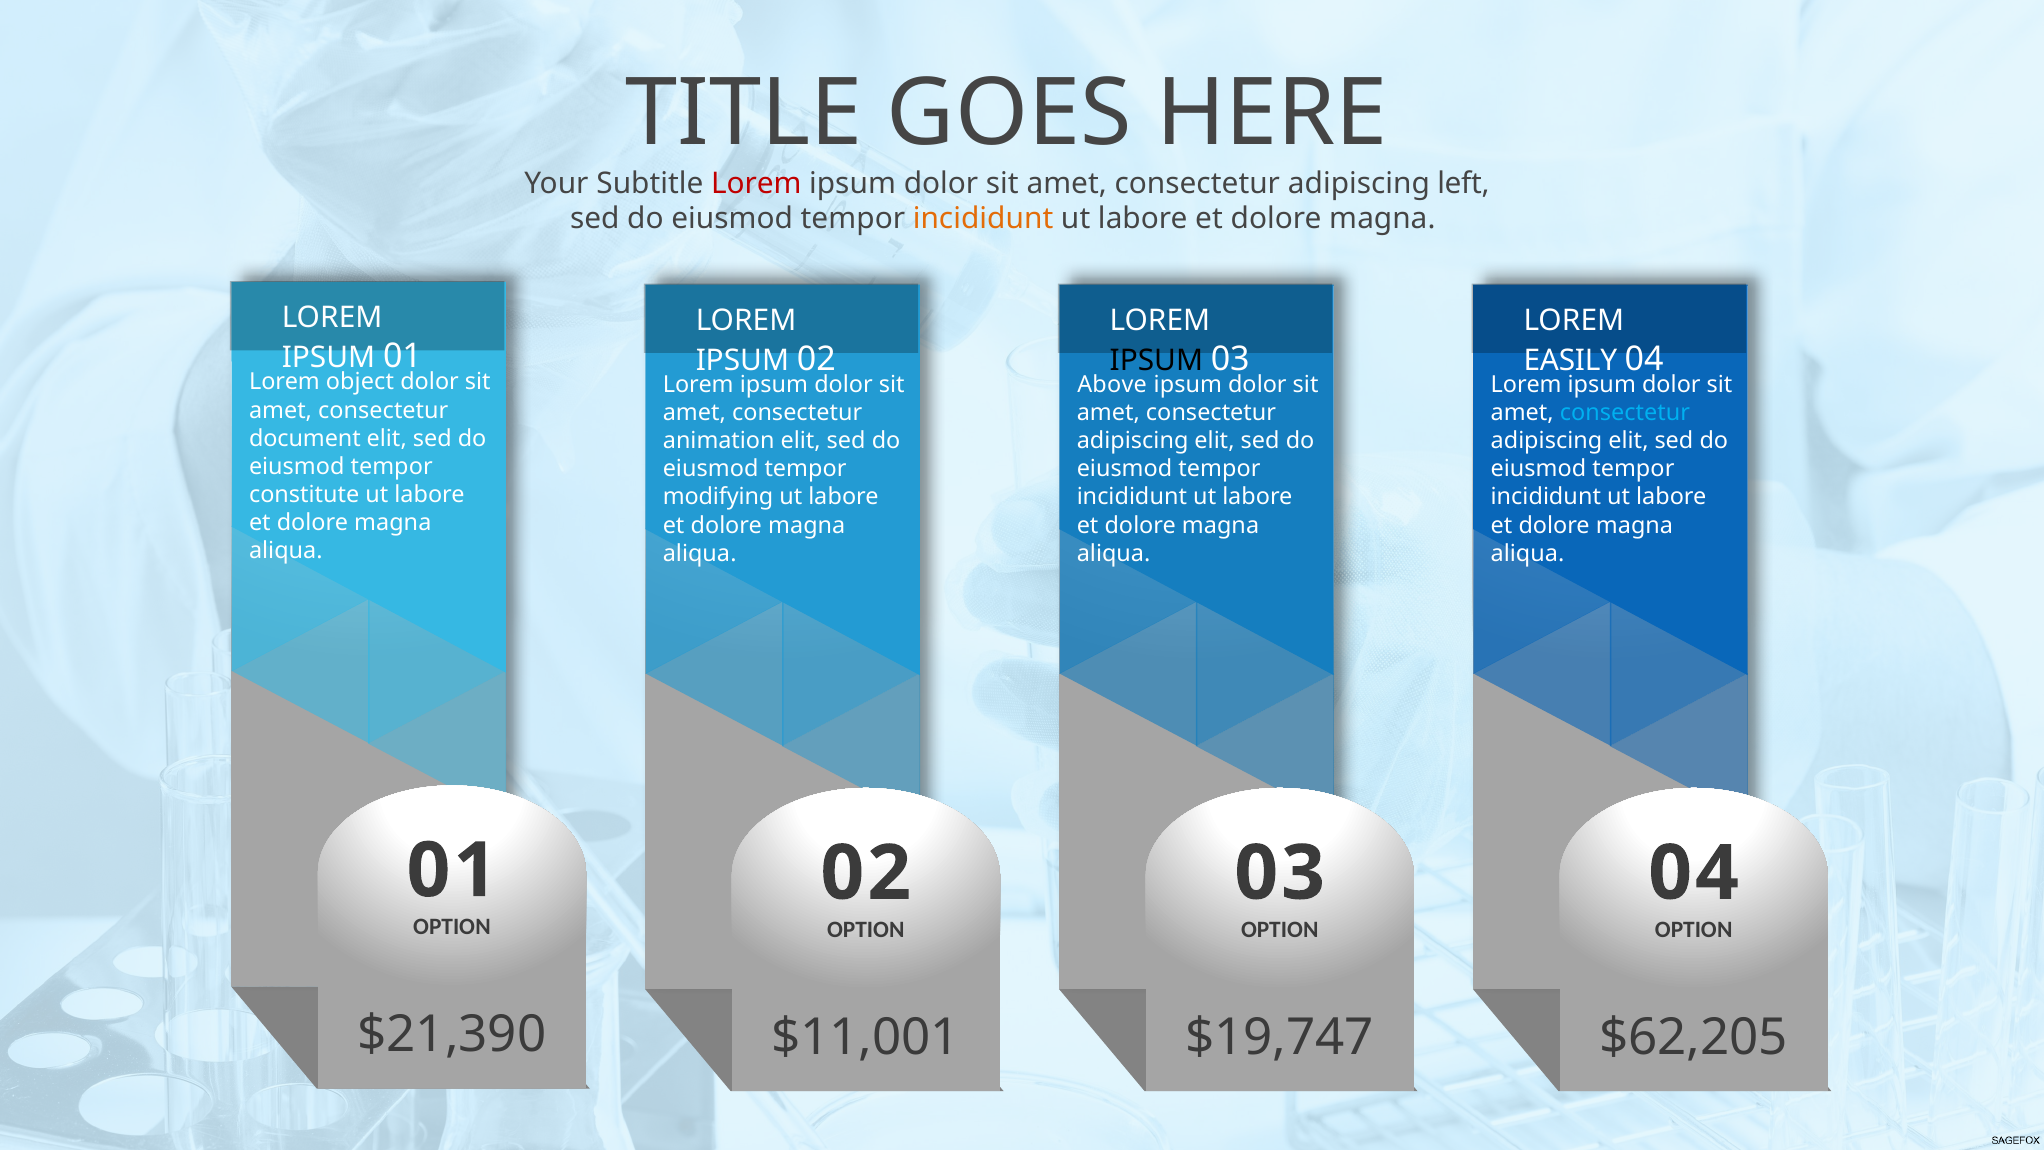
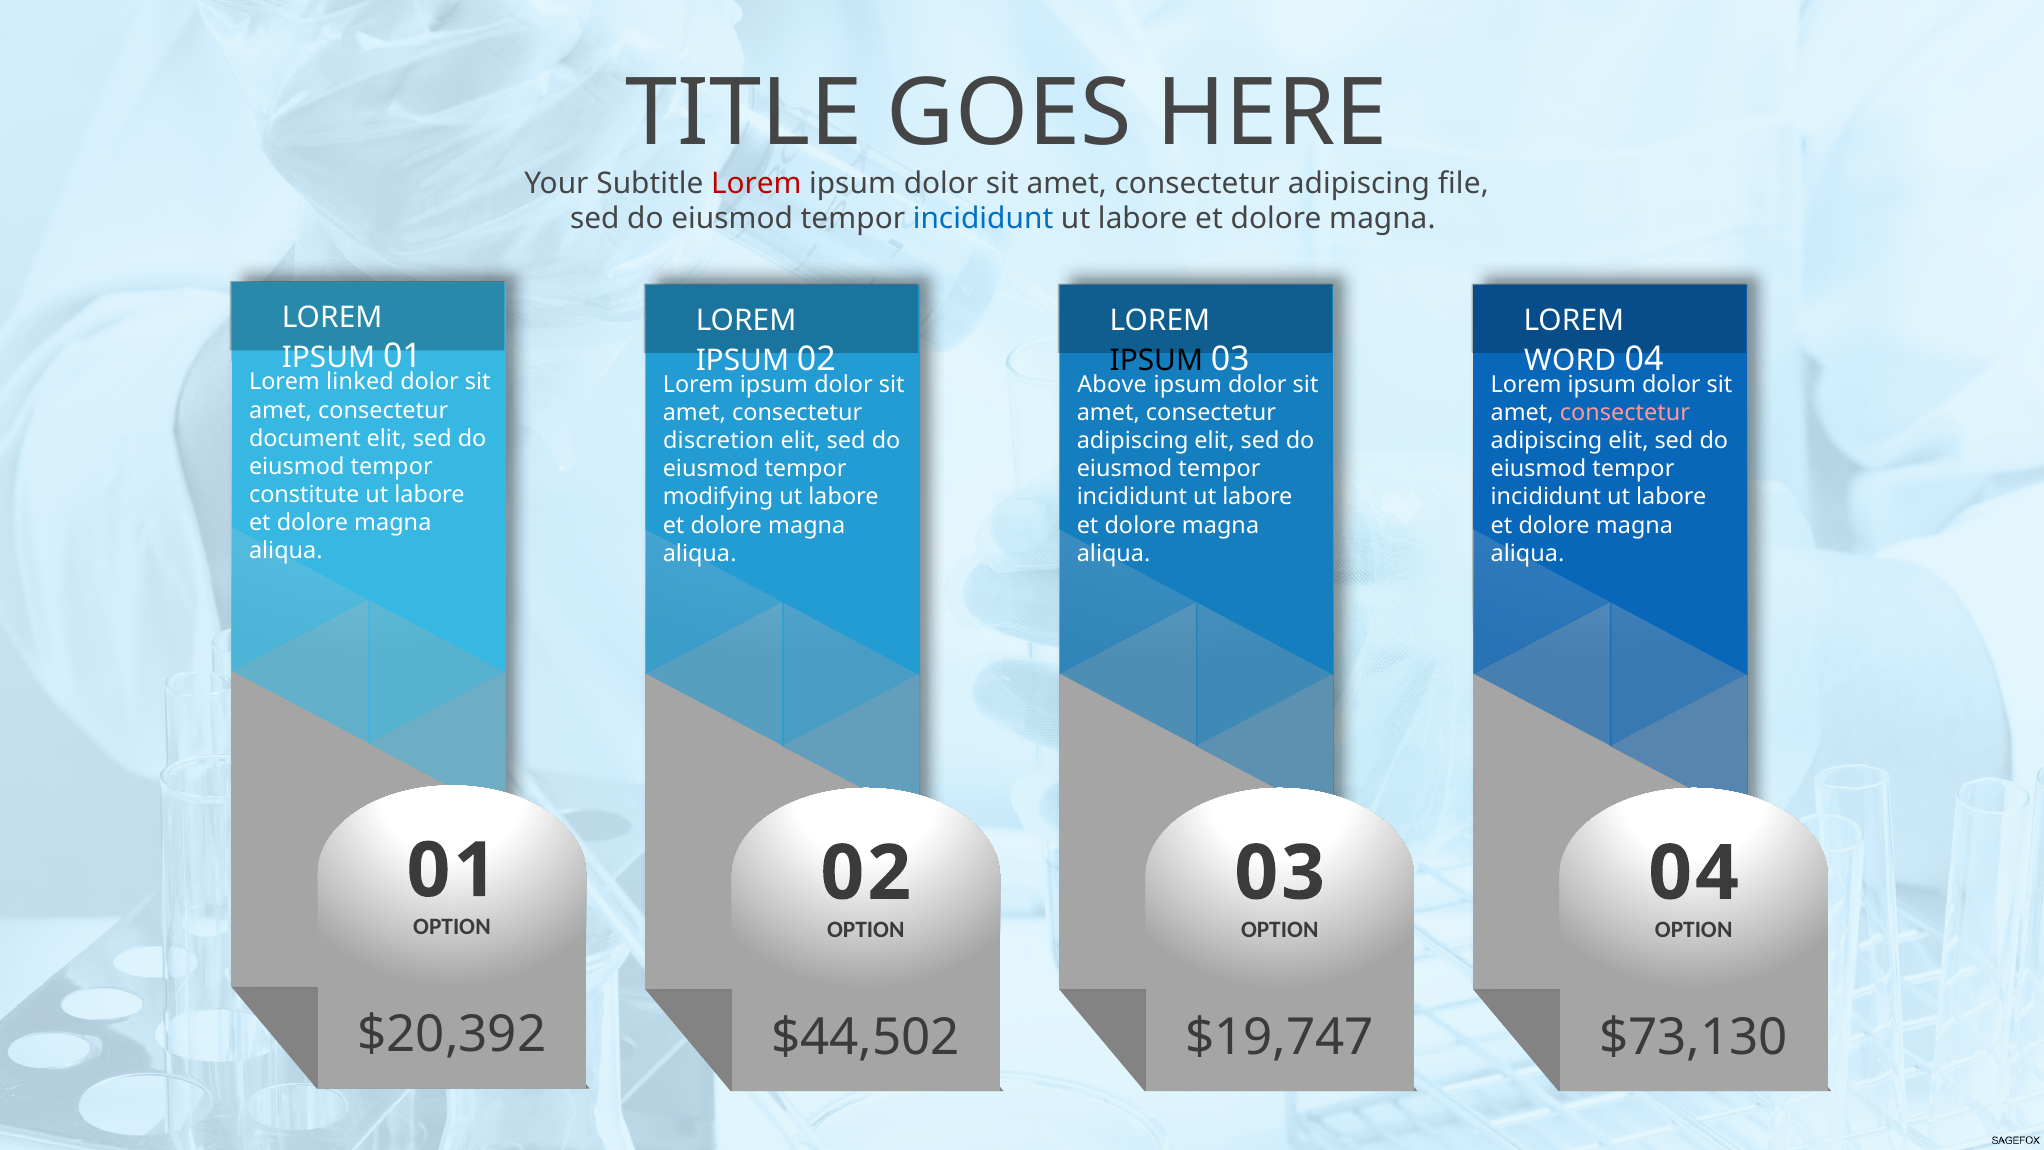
left: left -> file
incididunt at (983, 219) colour: orange -> blue
EASILY: EASILY -> WORD
object: object -> linked
consectetur at (1625, 413) colour: light blue -> pink
animation: animation -> discretion
$21,390: $21,390 -> $20,392
$11,001: $11,001 -> $44,502
$62,205: $62,205 -> $73,130
